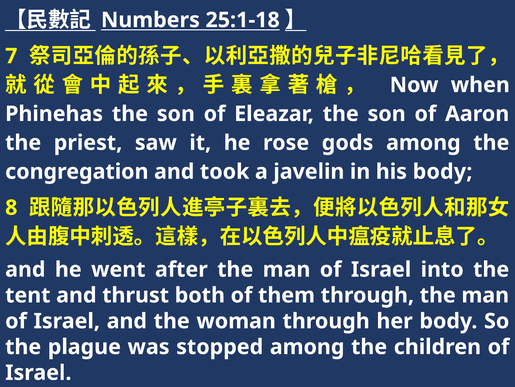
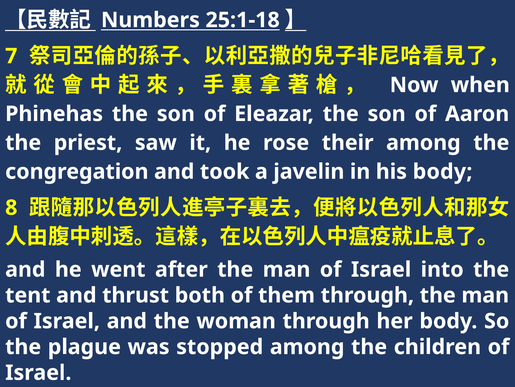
gods: gods -> their
